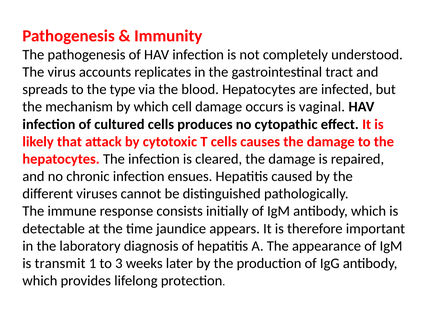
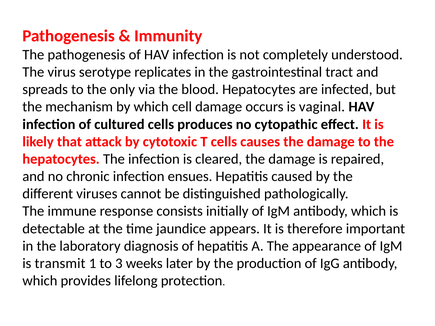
accounts: accounts -> serotype
type: type -> only
